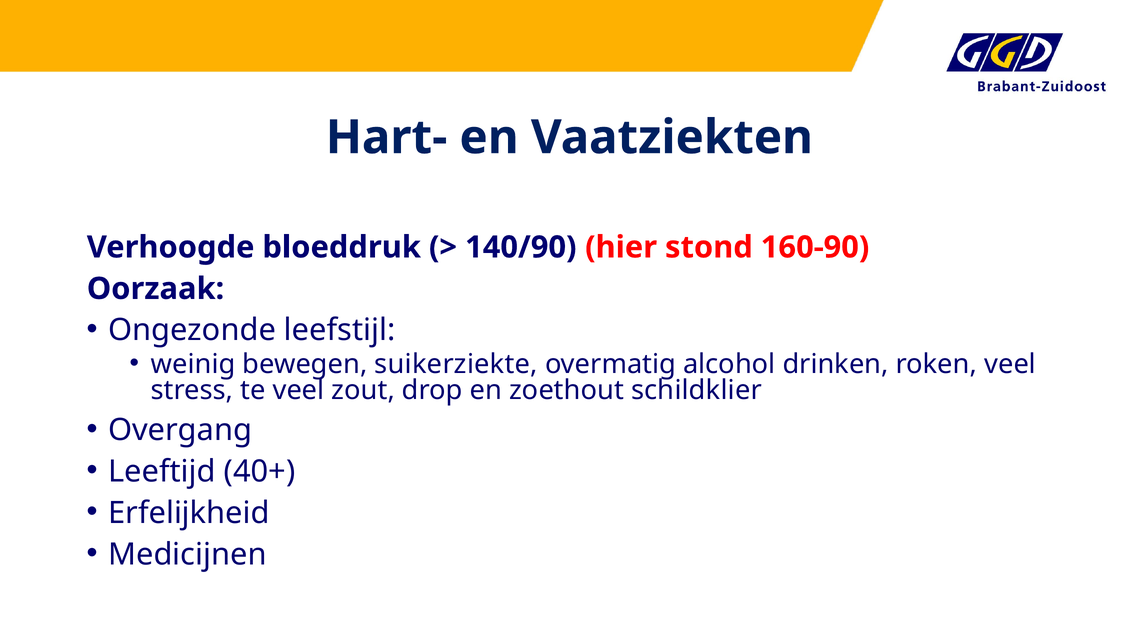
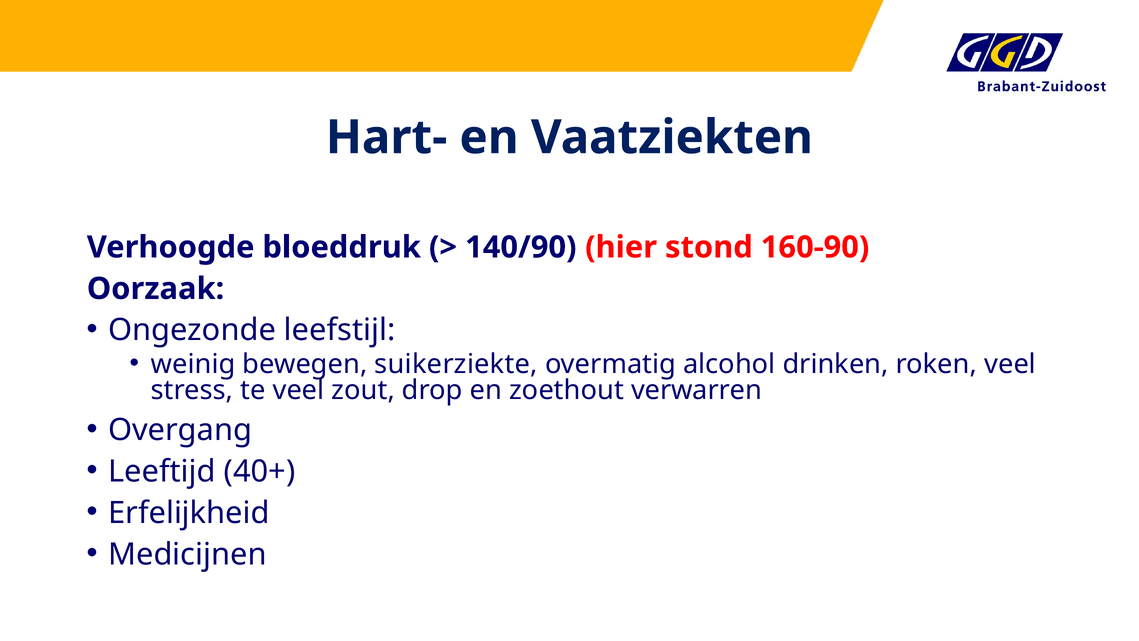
schildklier: schildklier -> verwarren
